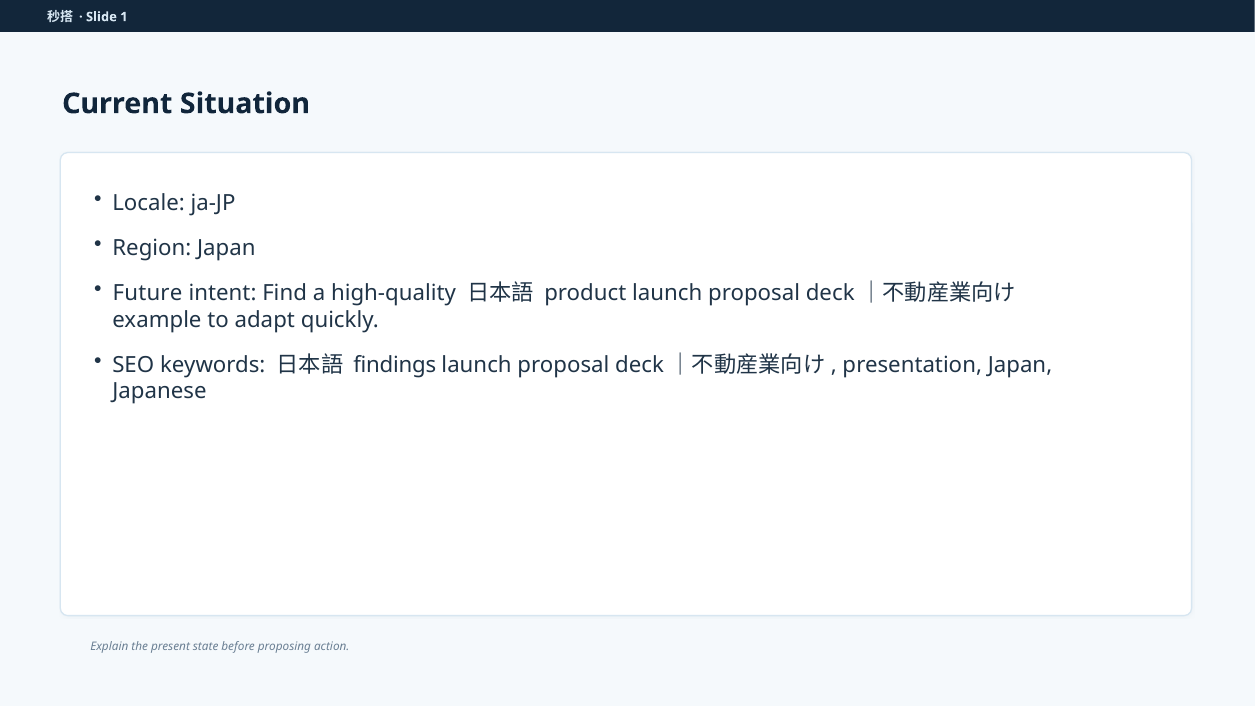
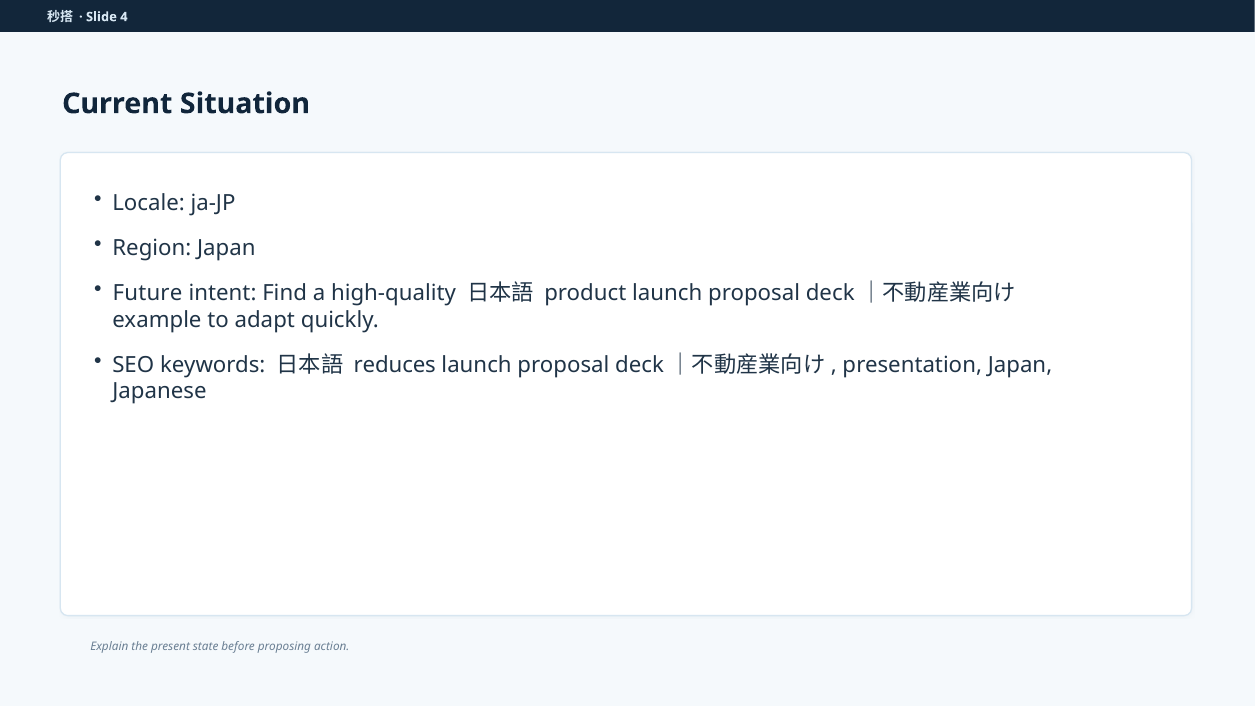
1: 1 -> 4
findings: findings -> reduces
